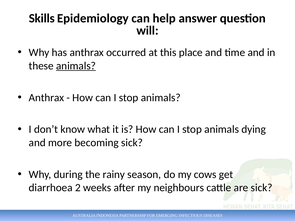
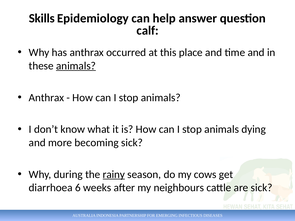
will: will -> calf
rainy underline: none -> present
2: 2 -> 6
